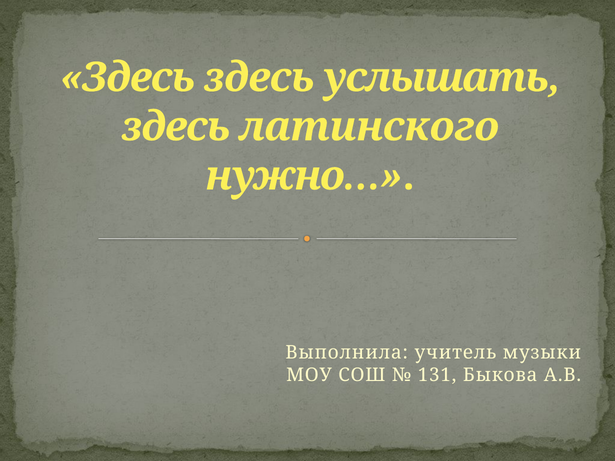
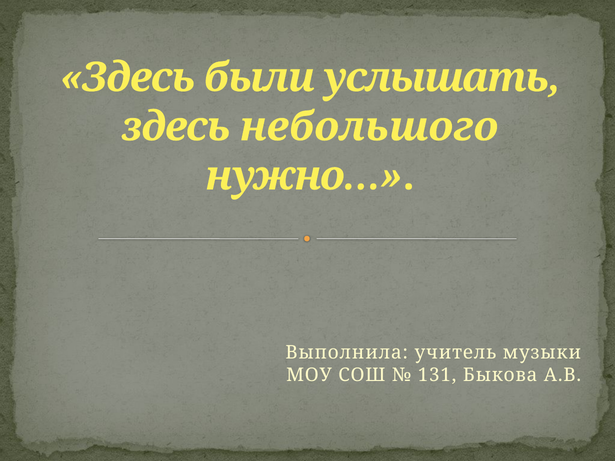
Здесь здесь: здесь -> были
латинского: латинского -> небольшого
